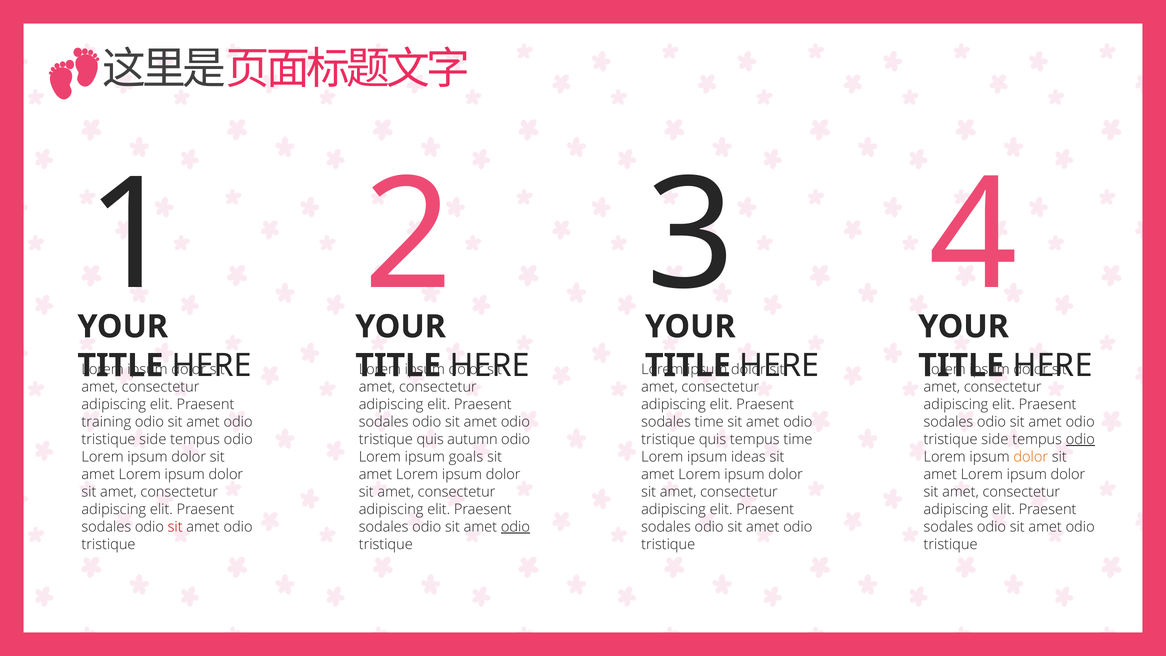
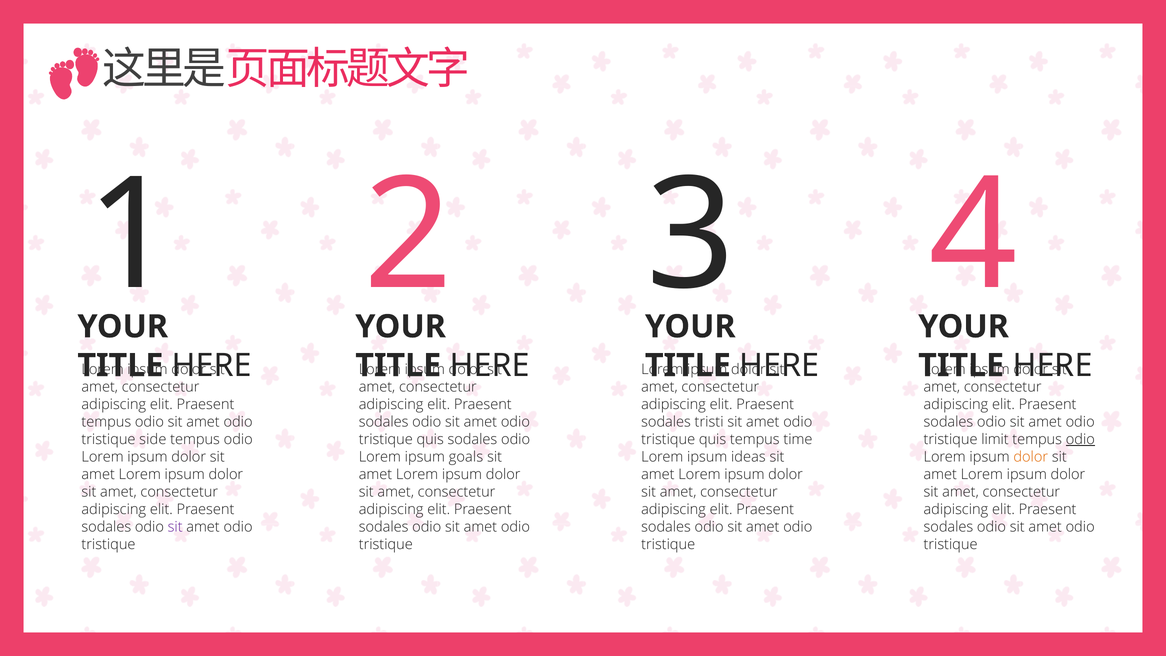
training at (106, 422): training -> tempus
sodales time: time -> tristi
quis autumn: autumn -> sodales
side at (995, 439): side -> limit
sit at (175, 527) colour: red -> purple
odio at (515, 527) underline: present -> none
